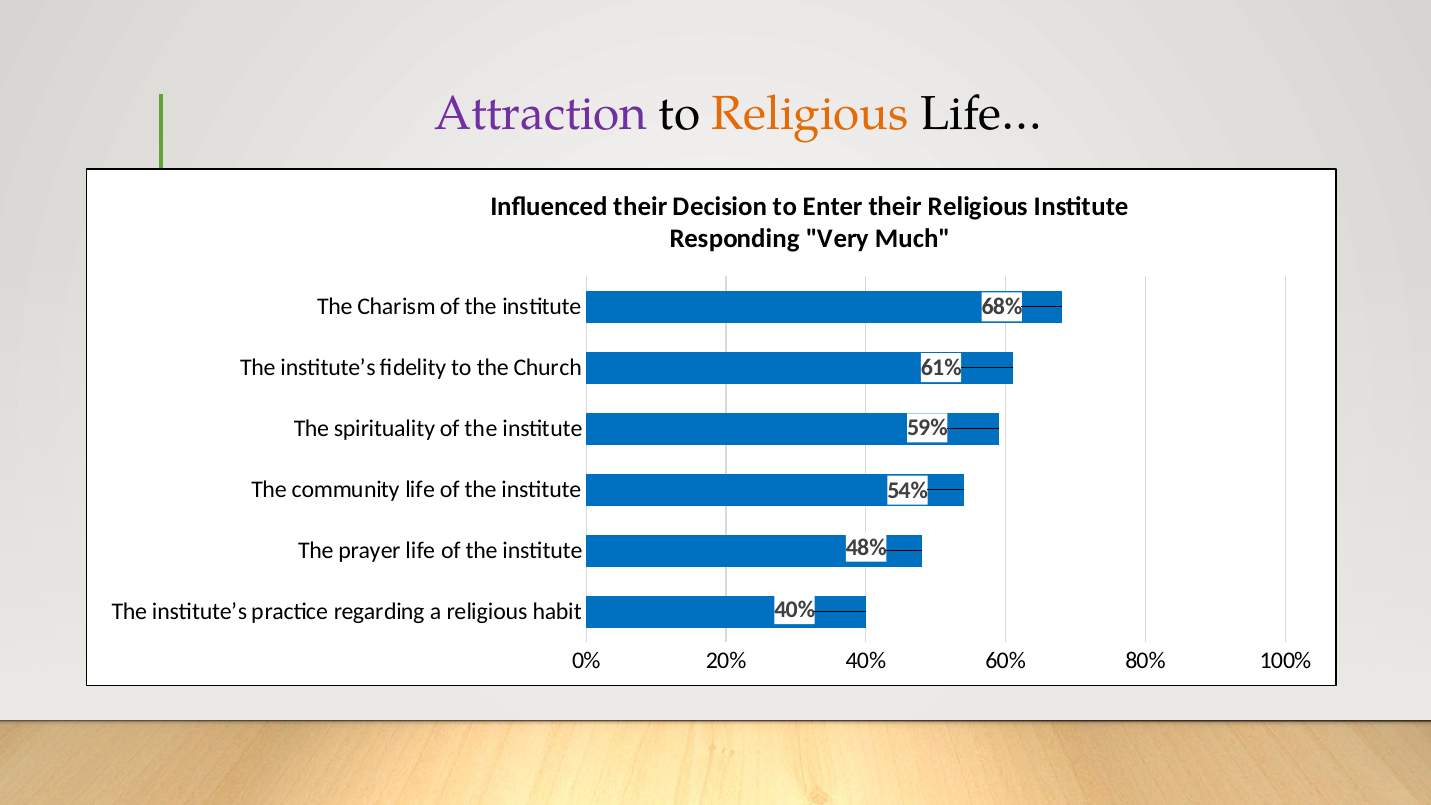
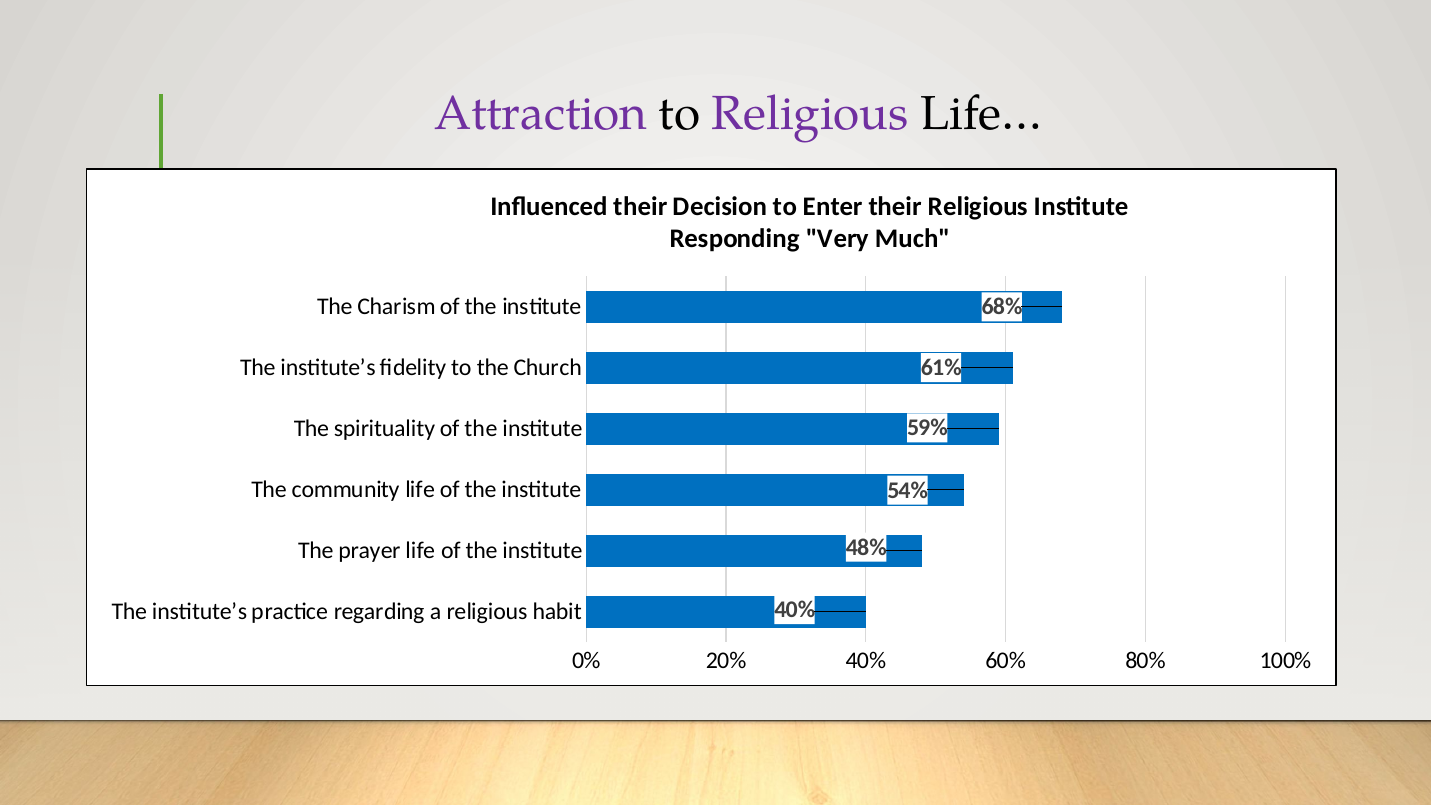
Religious at (810, 113) colour: orange -> purple
